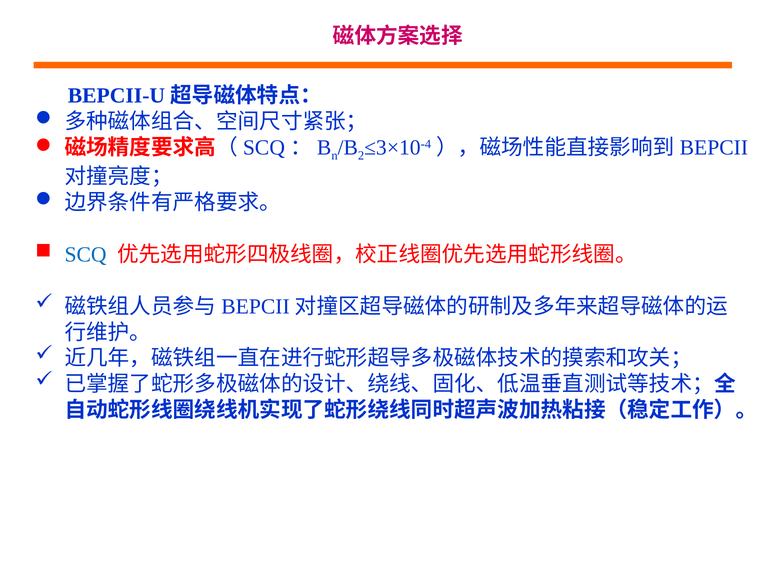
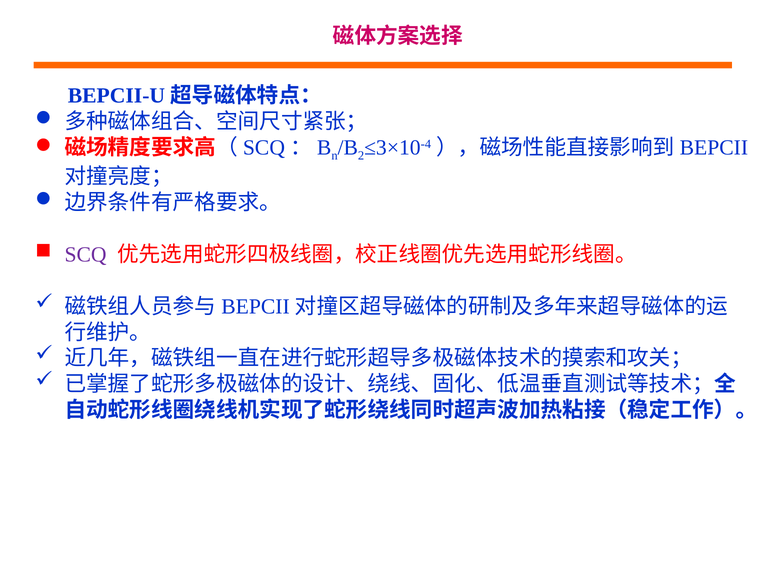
SCQ colour: blue -> purple
